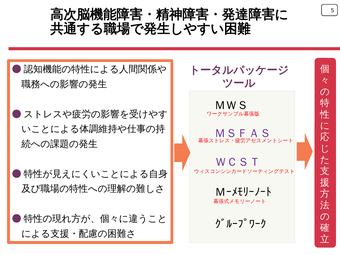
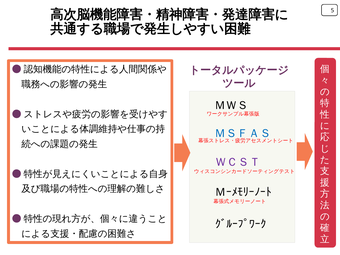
ＭＳＦＡＳ colour: purple -> blue
